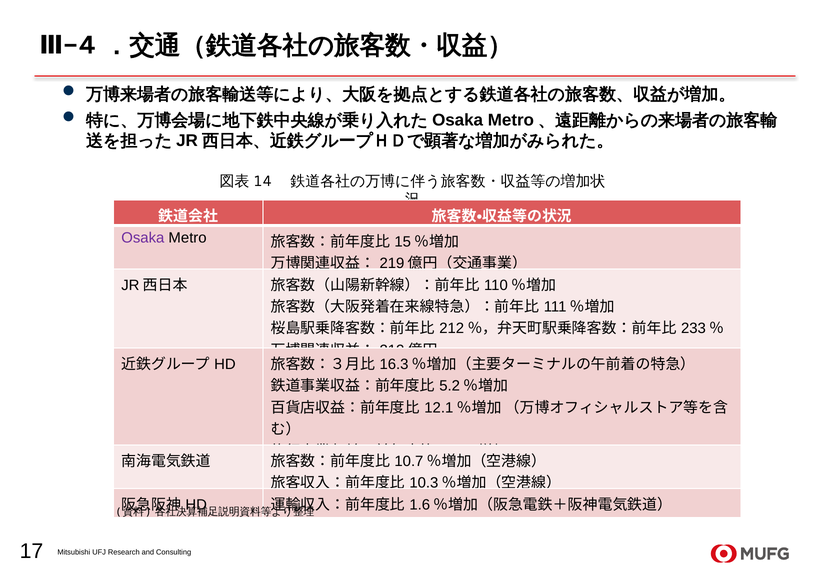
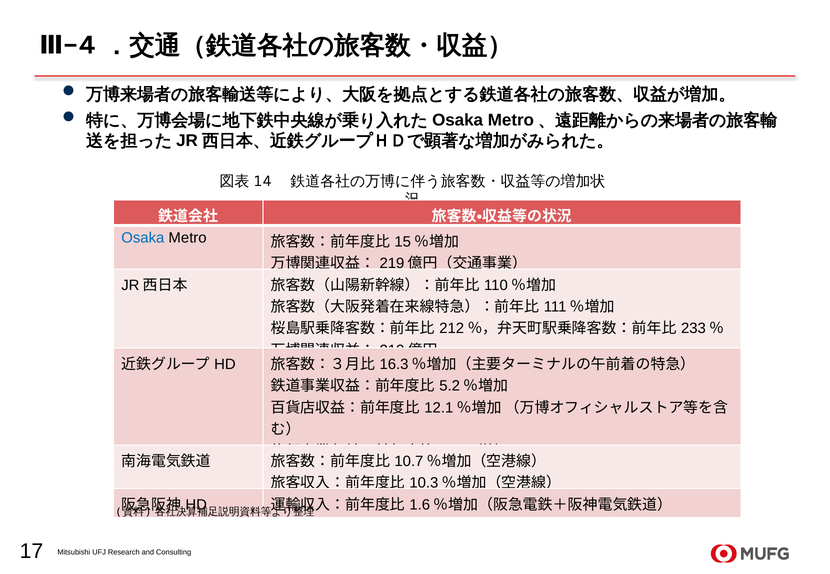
Osaka colour: purple -> blue
